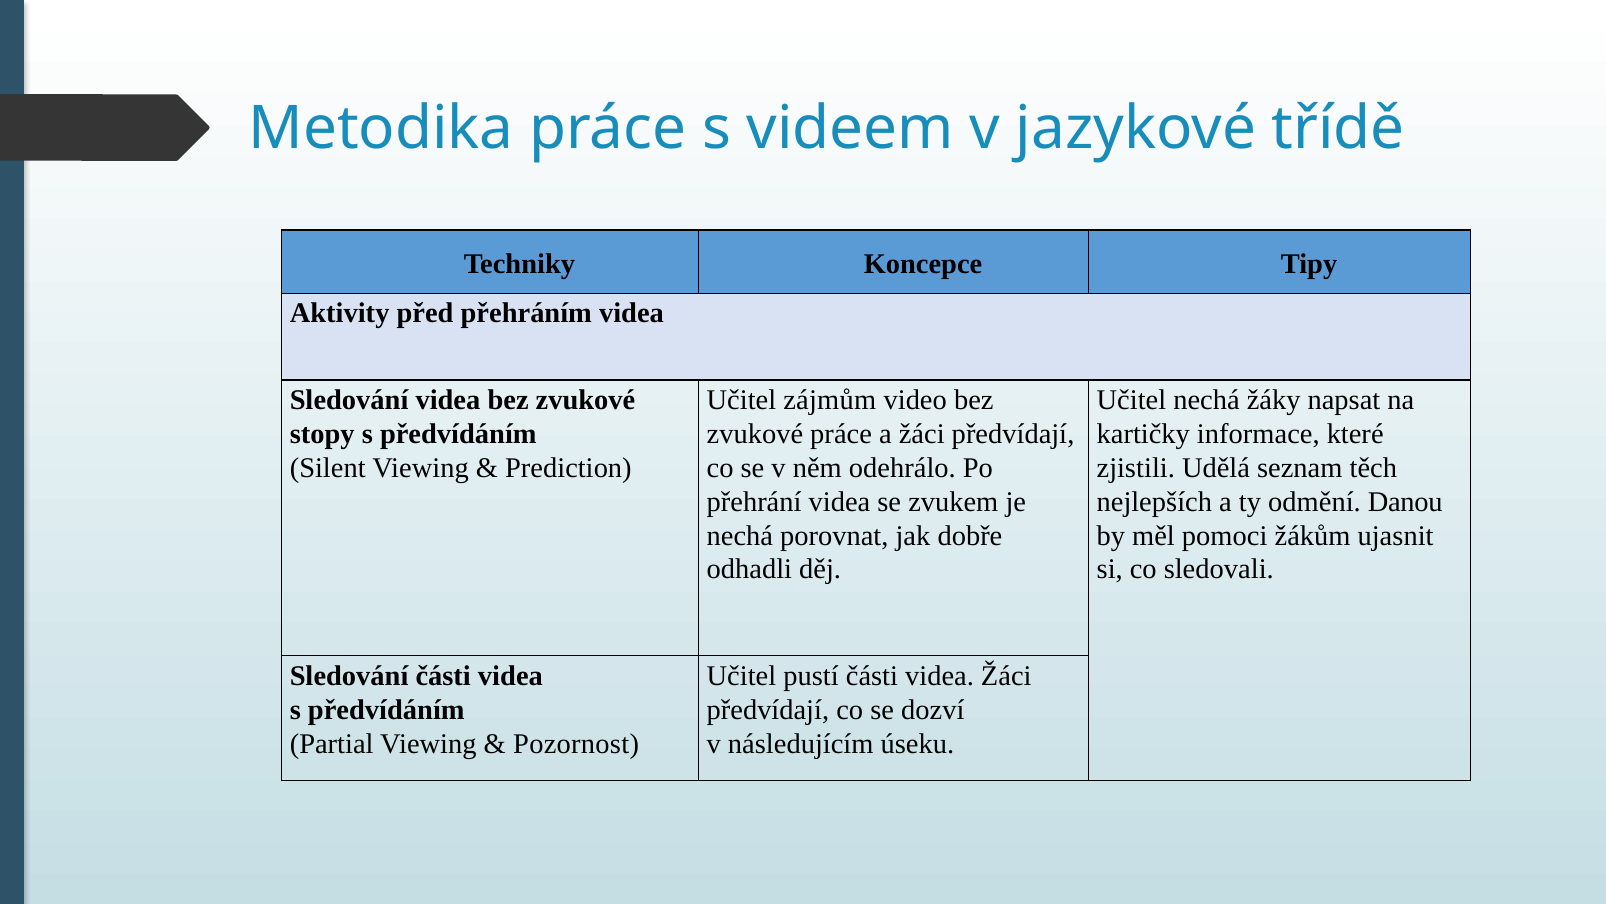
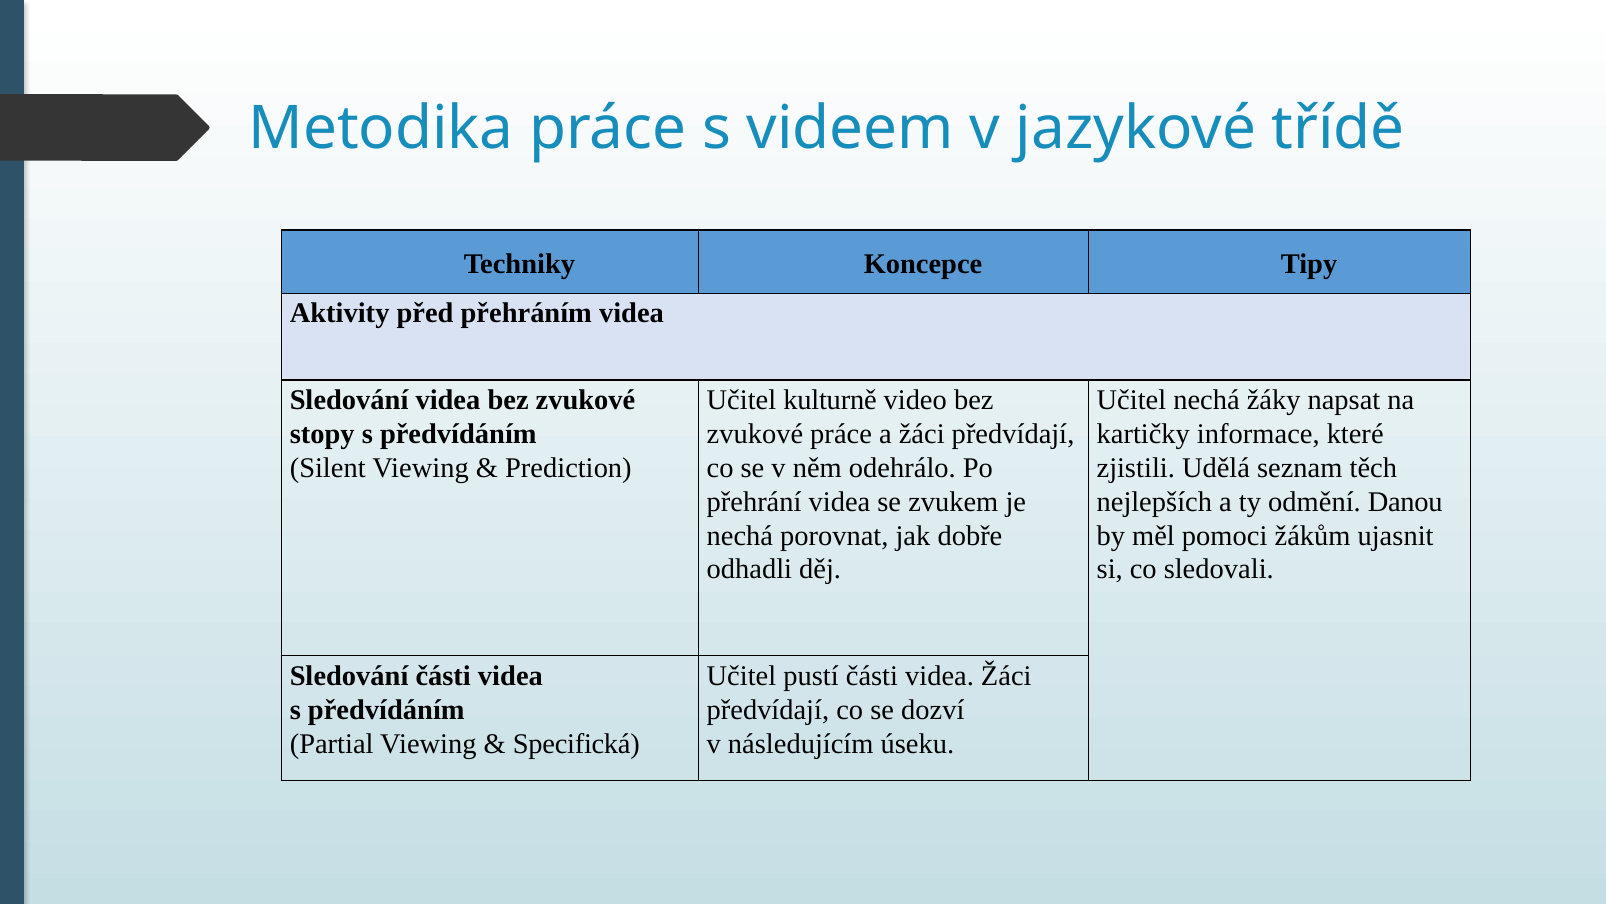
zájmům: zájmům -> kulturně
Pozornost: Pozornost -> Specifická
